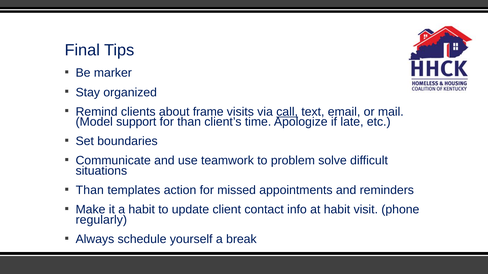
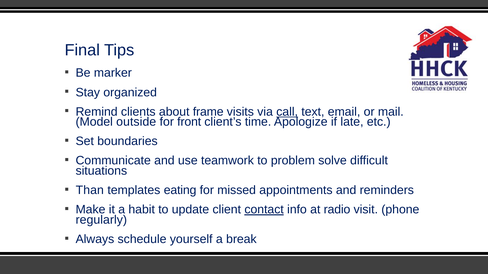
support: support -> outside
for than: than -> front
action: action -> eating
contact underline: none -> present
at habit: habit -> radio
